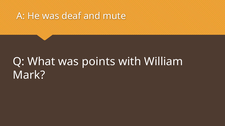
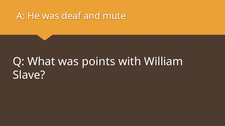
Mark: Mark -> Slave
